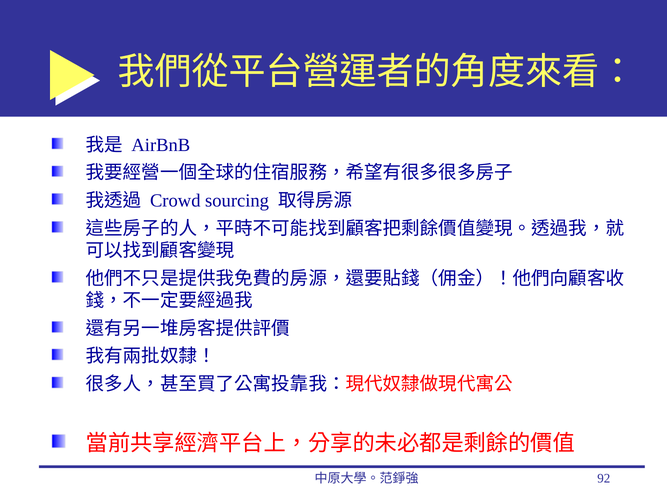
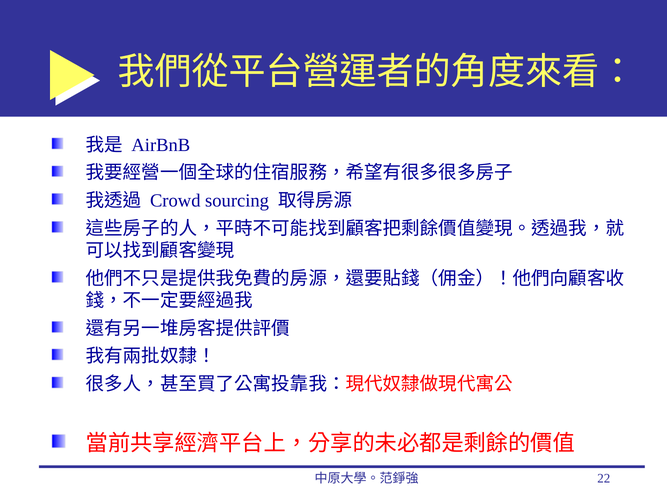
92: 92 -> 22
